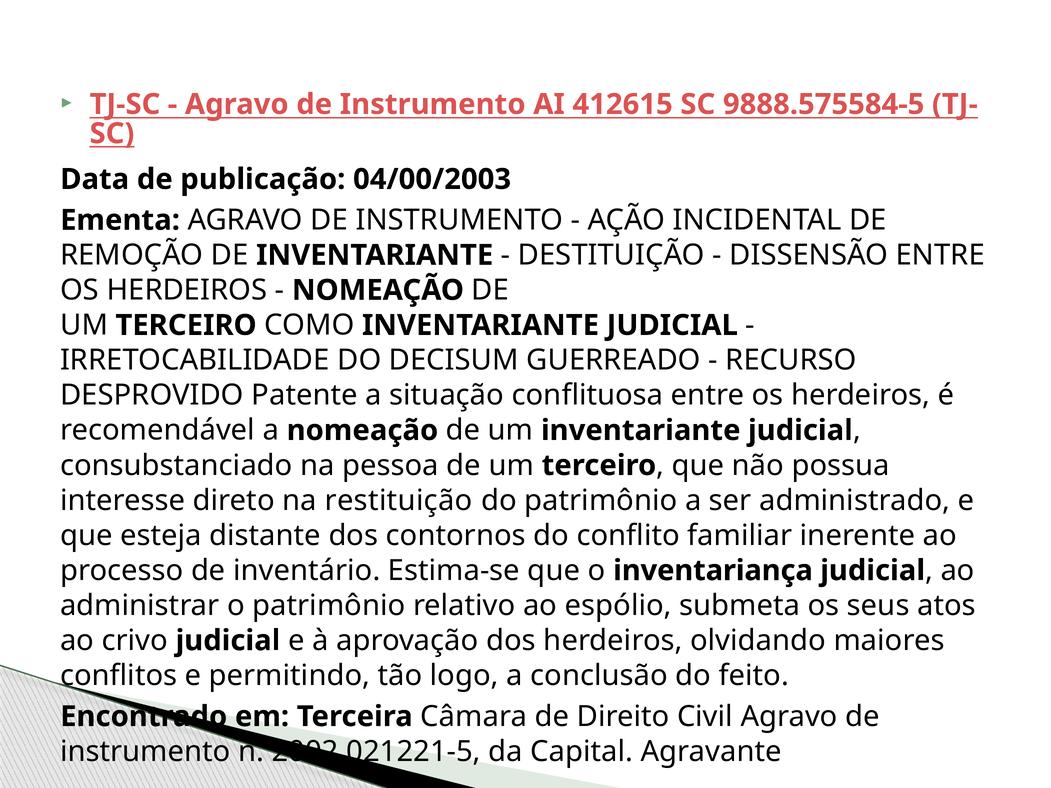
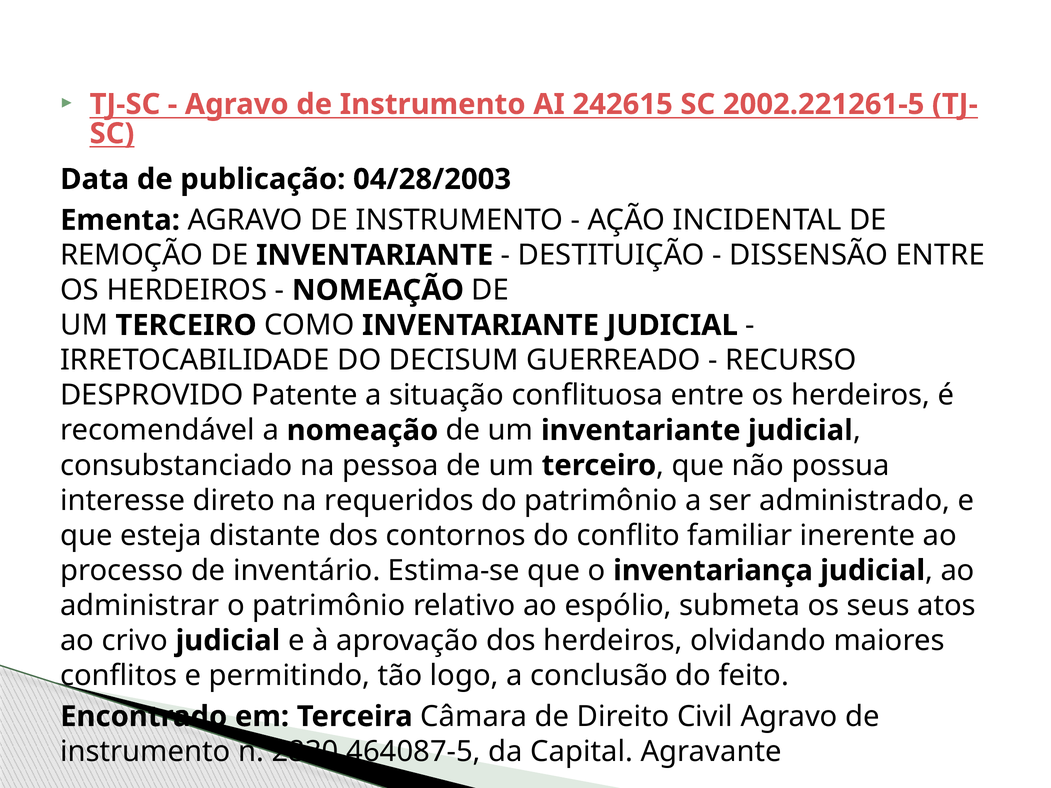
412615: 412615 -> 242615
9888.575584-5: 9888.575584-5 -> 2002.221261-5
04/00/2003: 04/00/2003 -> 04/28/2003
restituição: restituição -> requeridos
2002.021221-5: 2002.021221-5 -> 2830.464087-5
